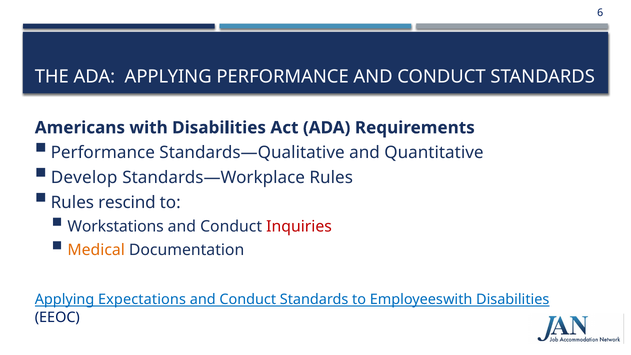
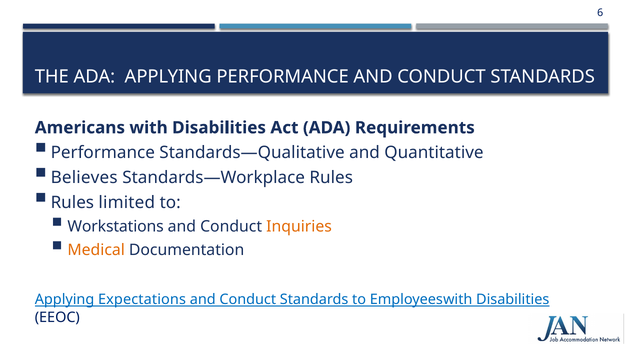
Develop: Develop -> Believes
rescind: rescind -> limited
Inquiries colour: red -> orange
